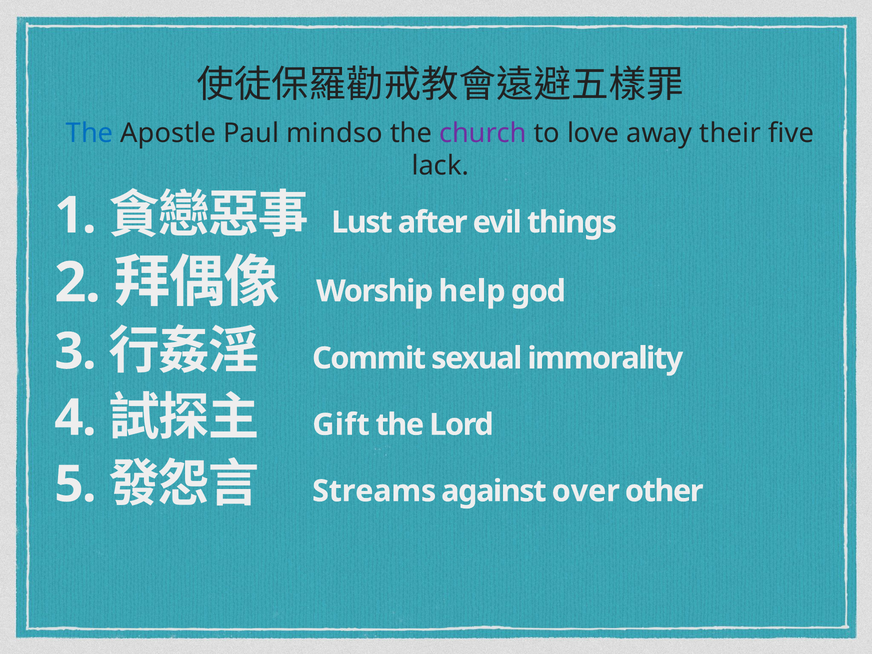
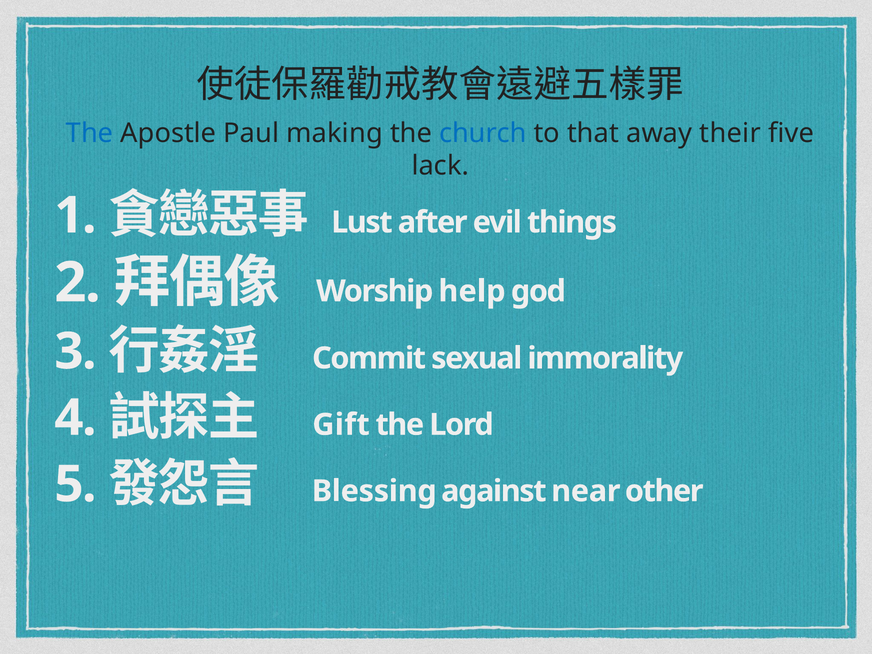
mindso: mindso -> making
church colour: purple -> blue
love: love -> that
Streams: Streams -> Blessing
over: over -> near
